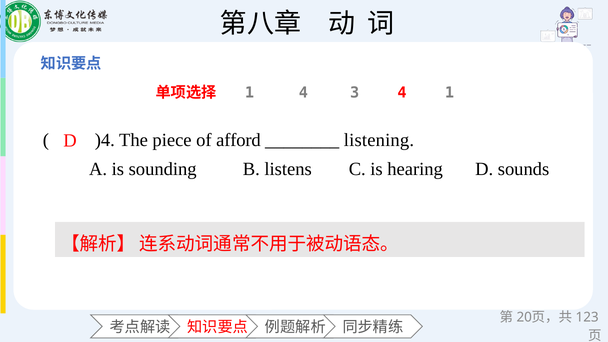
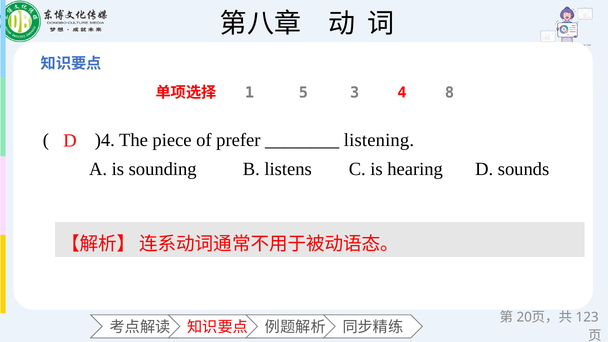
1 4: 4 -> 5
4 1: 1 -> 8
afford: afford -> prefer
